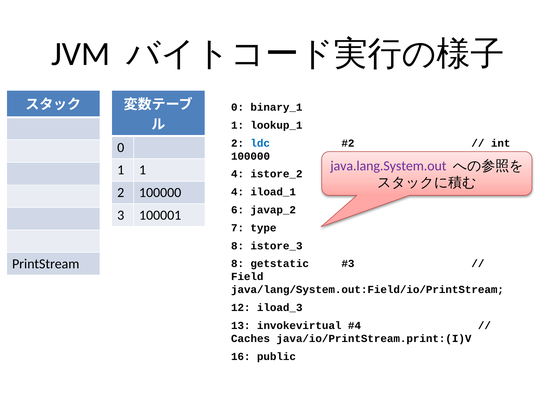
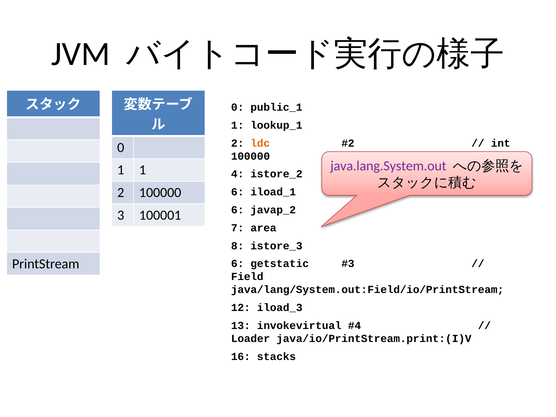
binary_1: binary_1 -> public_1
ldc colour: blue -> orange
4 at (238, 192): 4 -> 6
type: type -> area
8 at (238, 264): 8 -> 6
Caches: Caches -> Loader
public: public -> stacks
